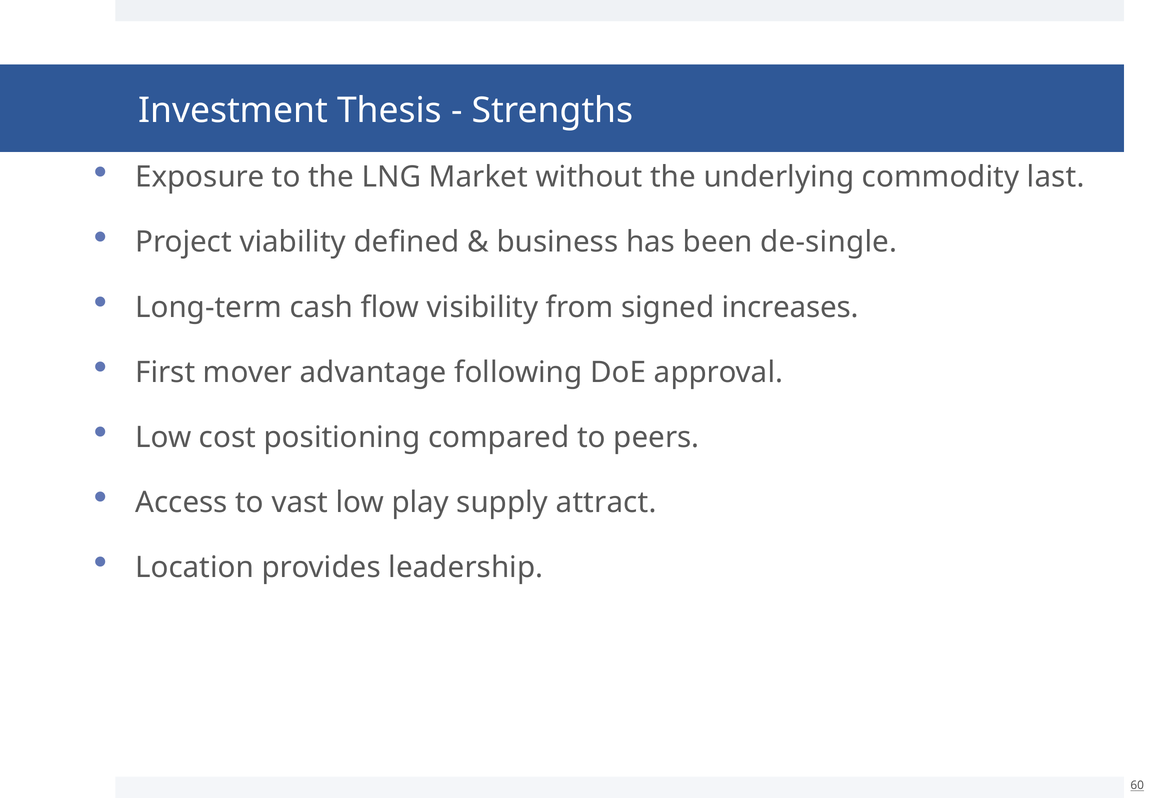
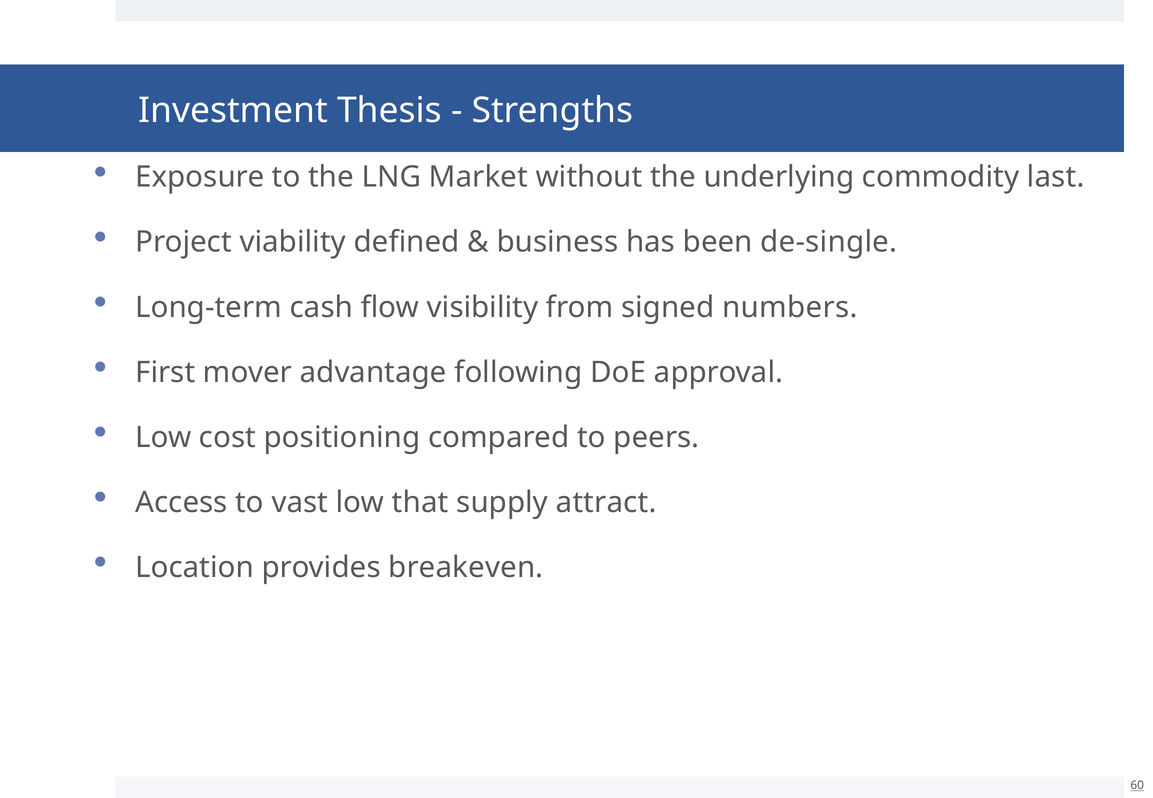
increases: increases -> numbers
play: play -> that
leadership: leadership -> breakeven
